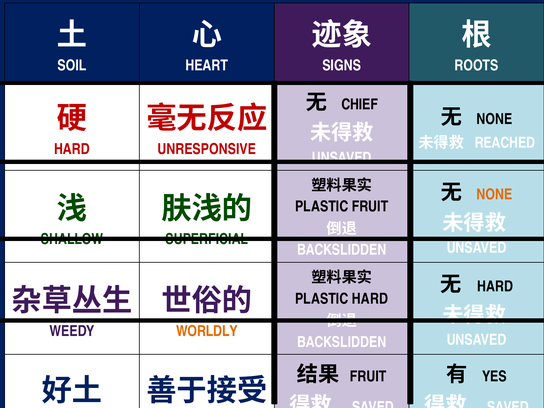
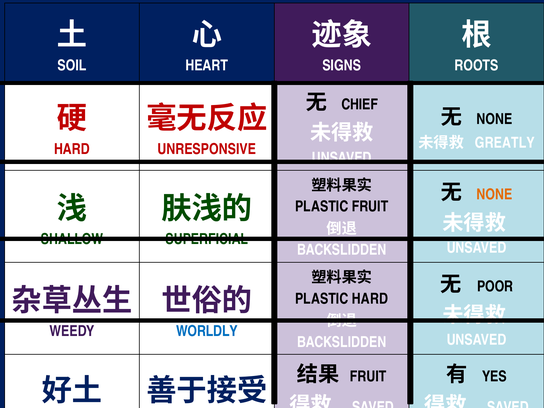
REACHED: REACHED -> GREATLY
HARD at (495, 287): HARD -> POOR
WORLDLY colour: orange -> blue
